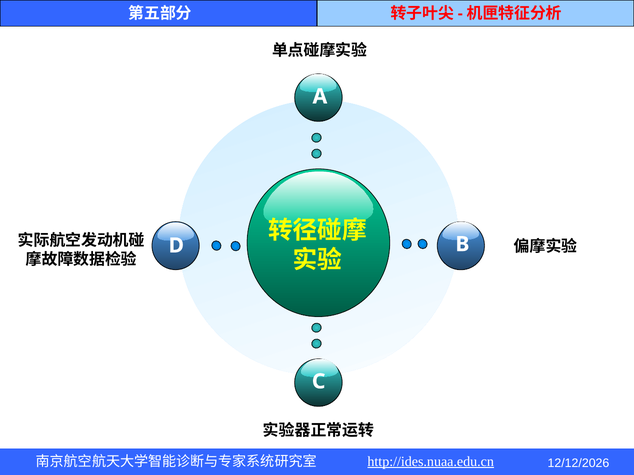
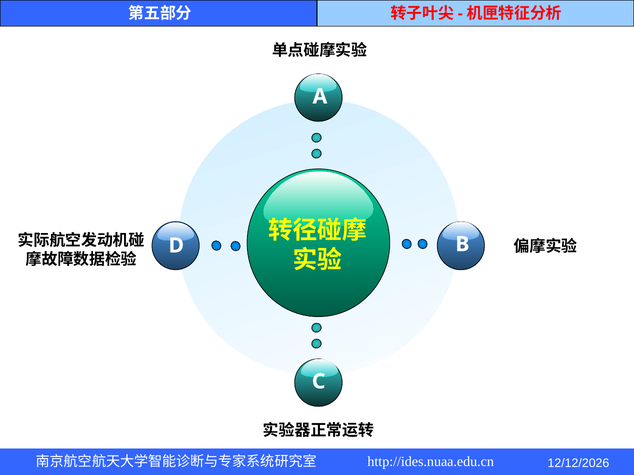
http://ides.nuaa.edu.cn underline: present -> none
